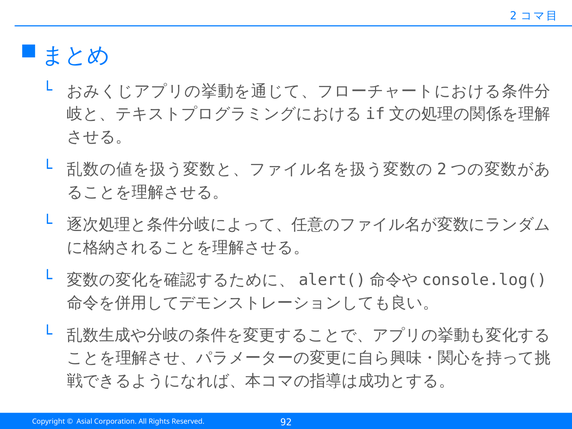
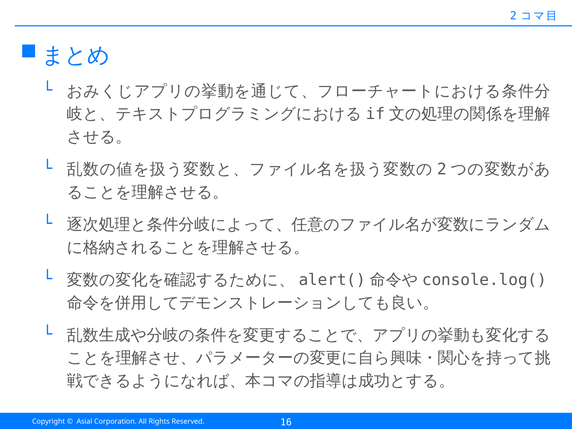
92: 92 -> 16
